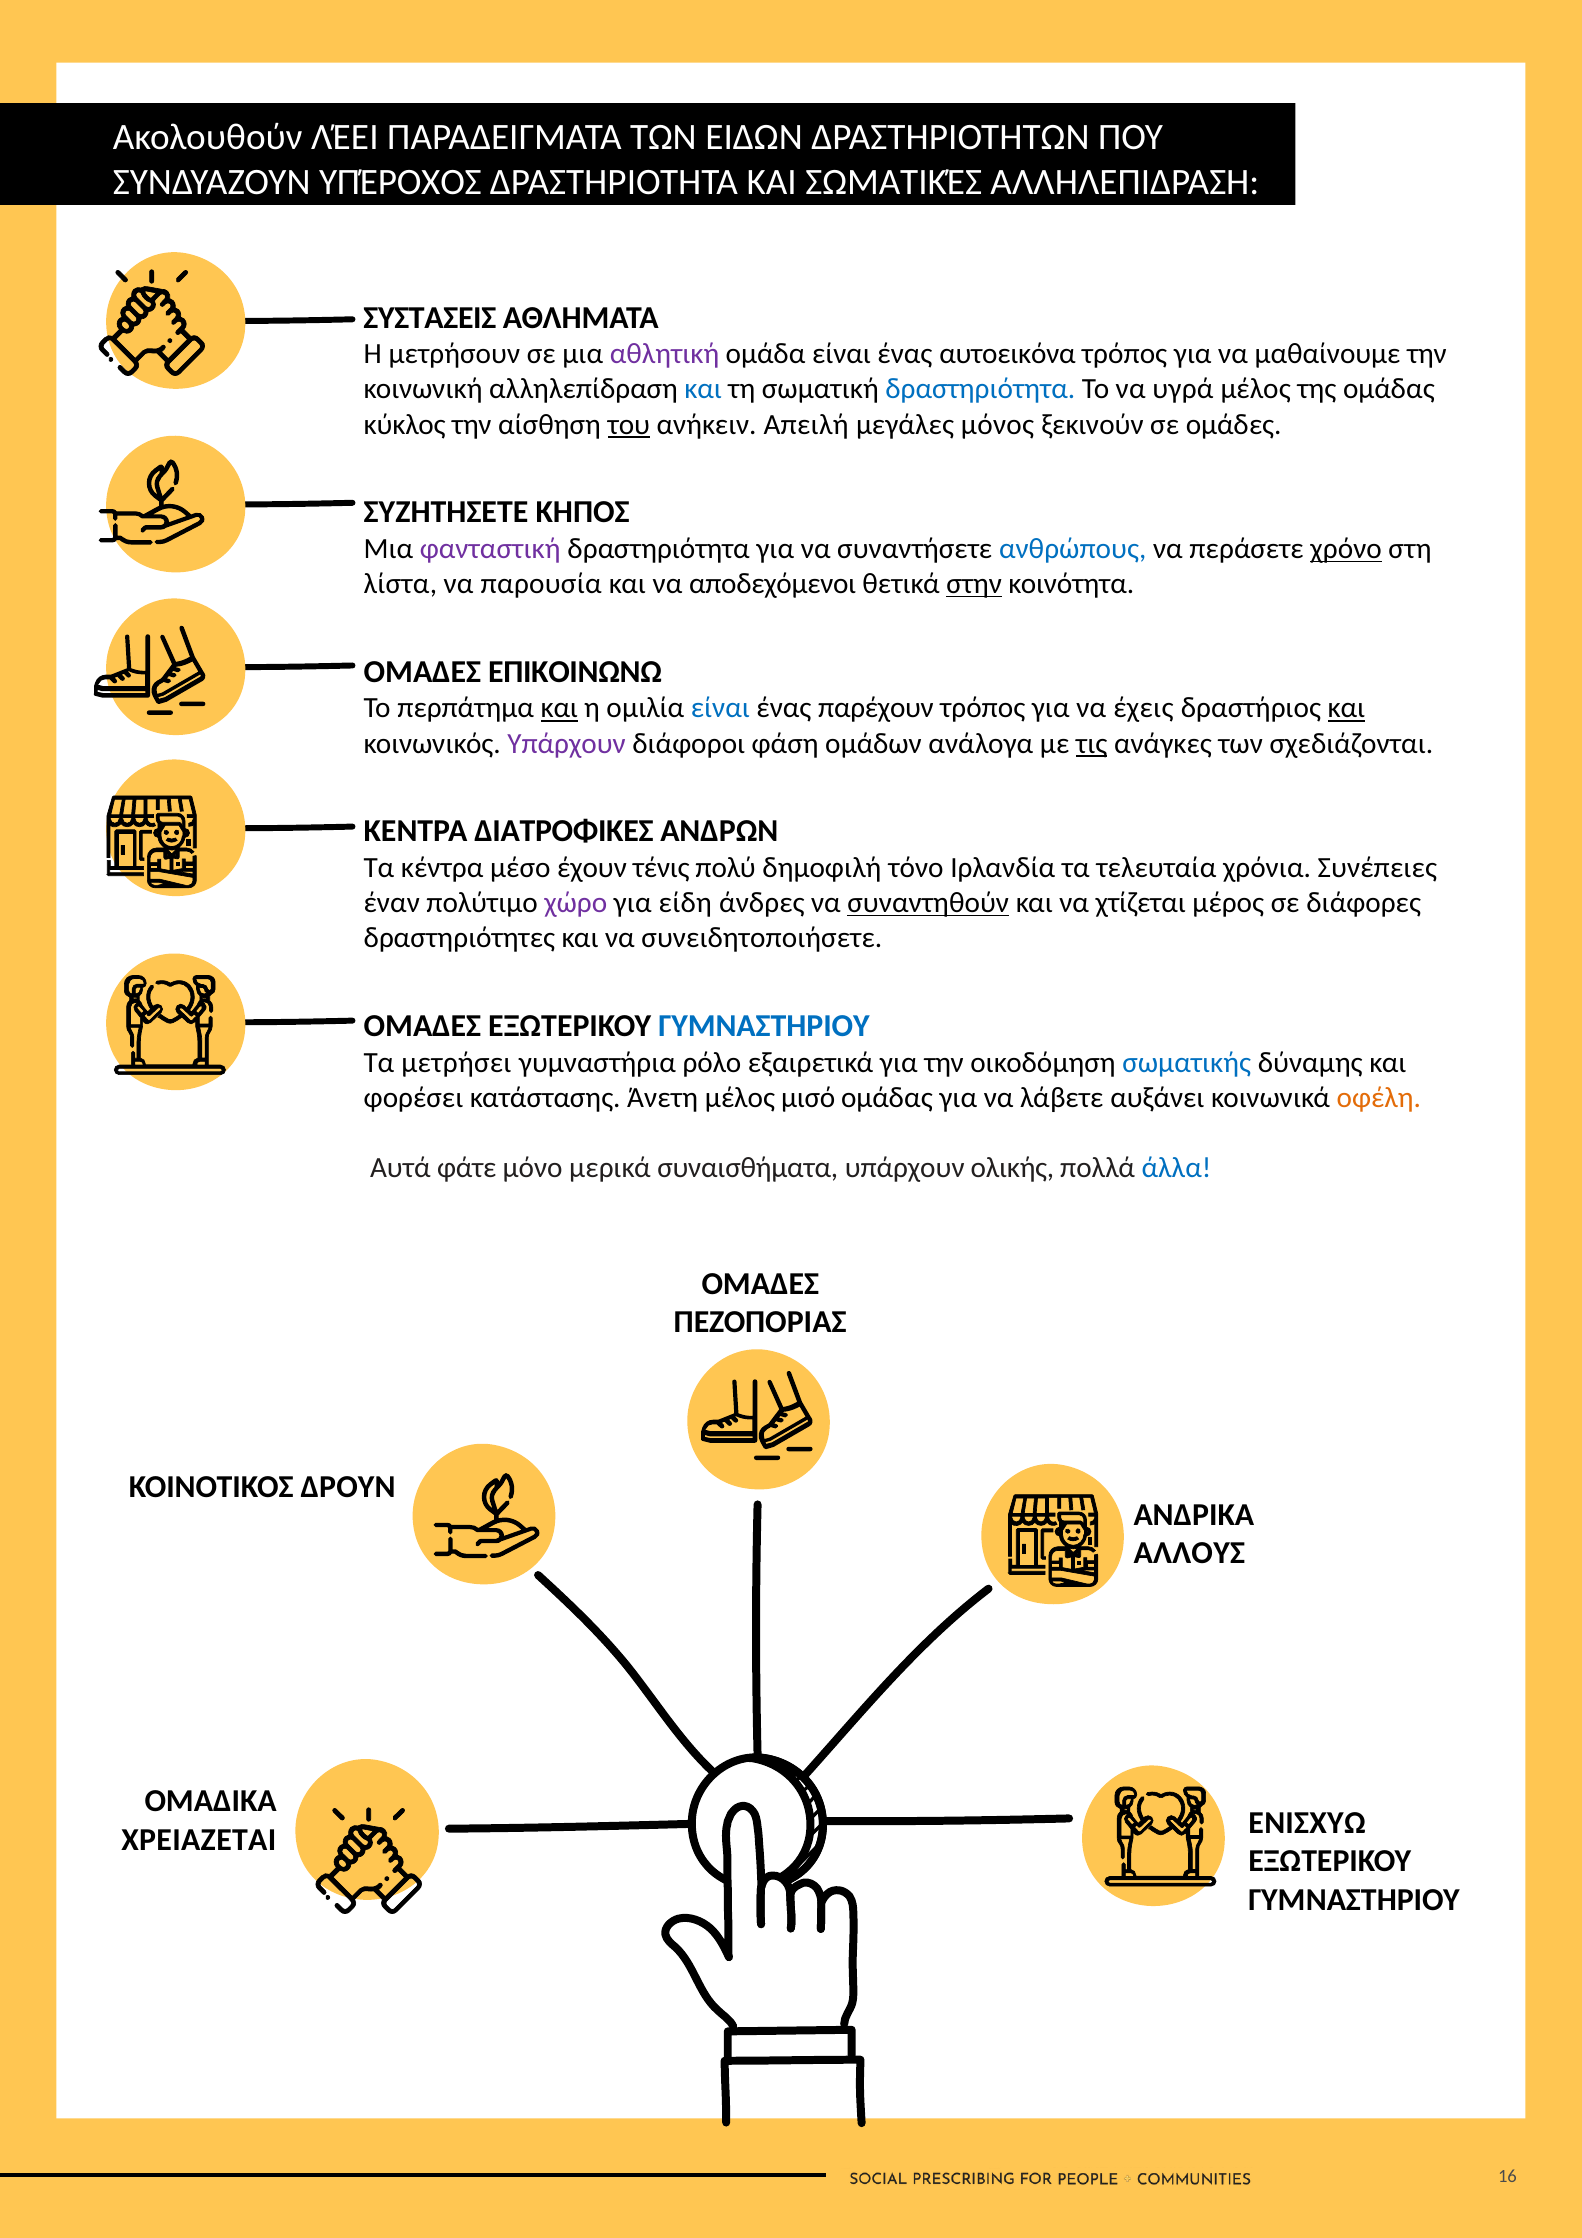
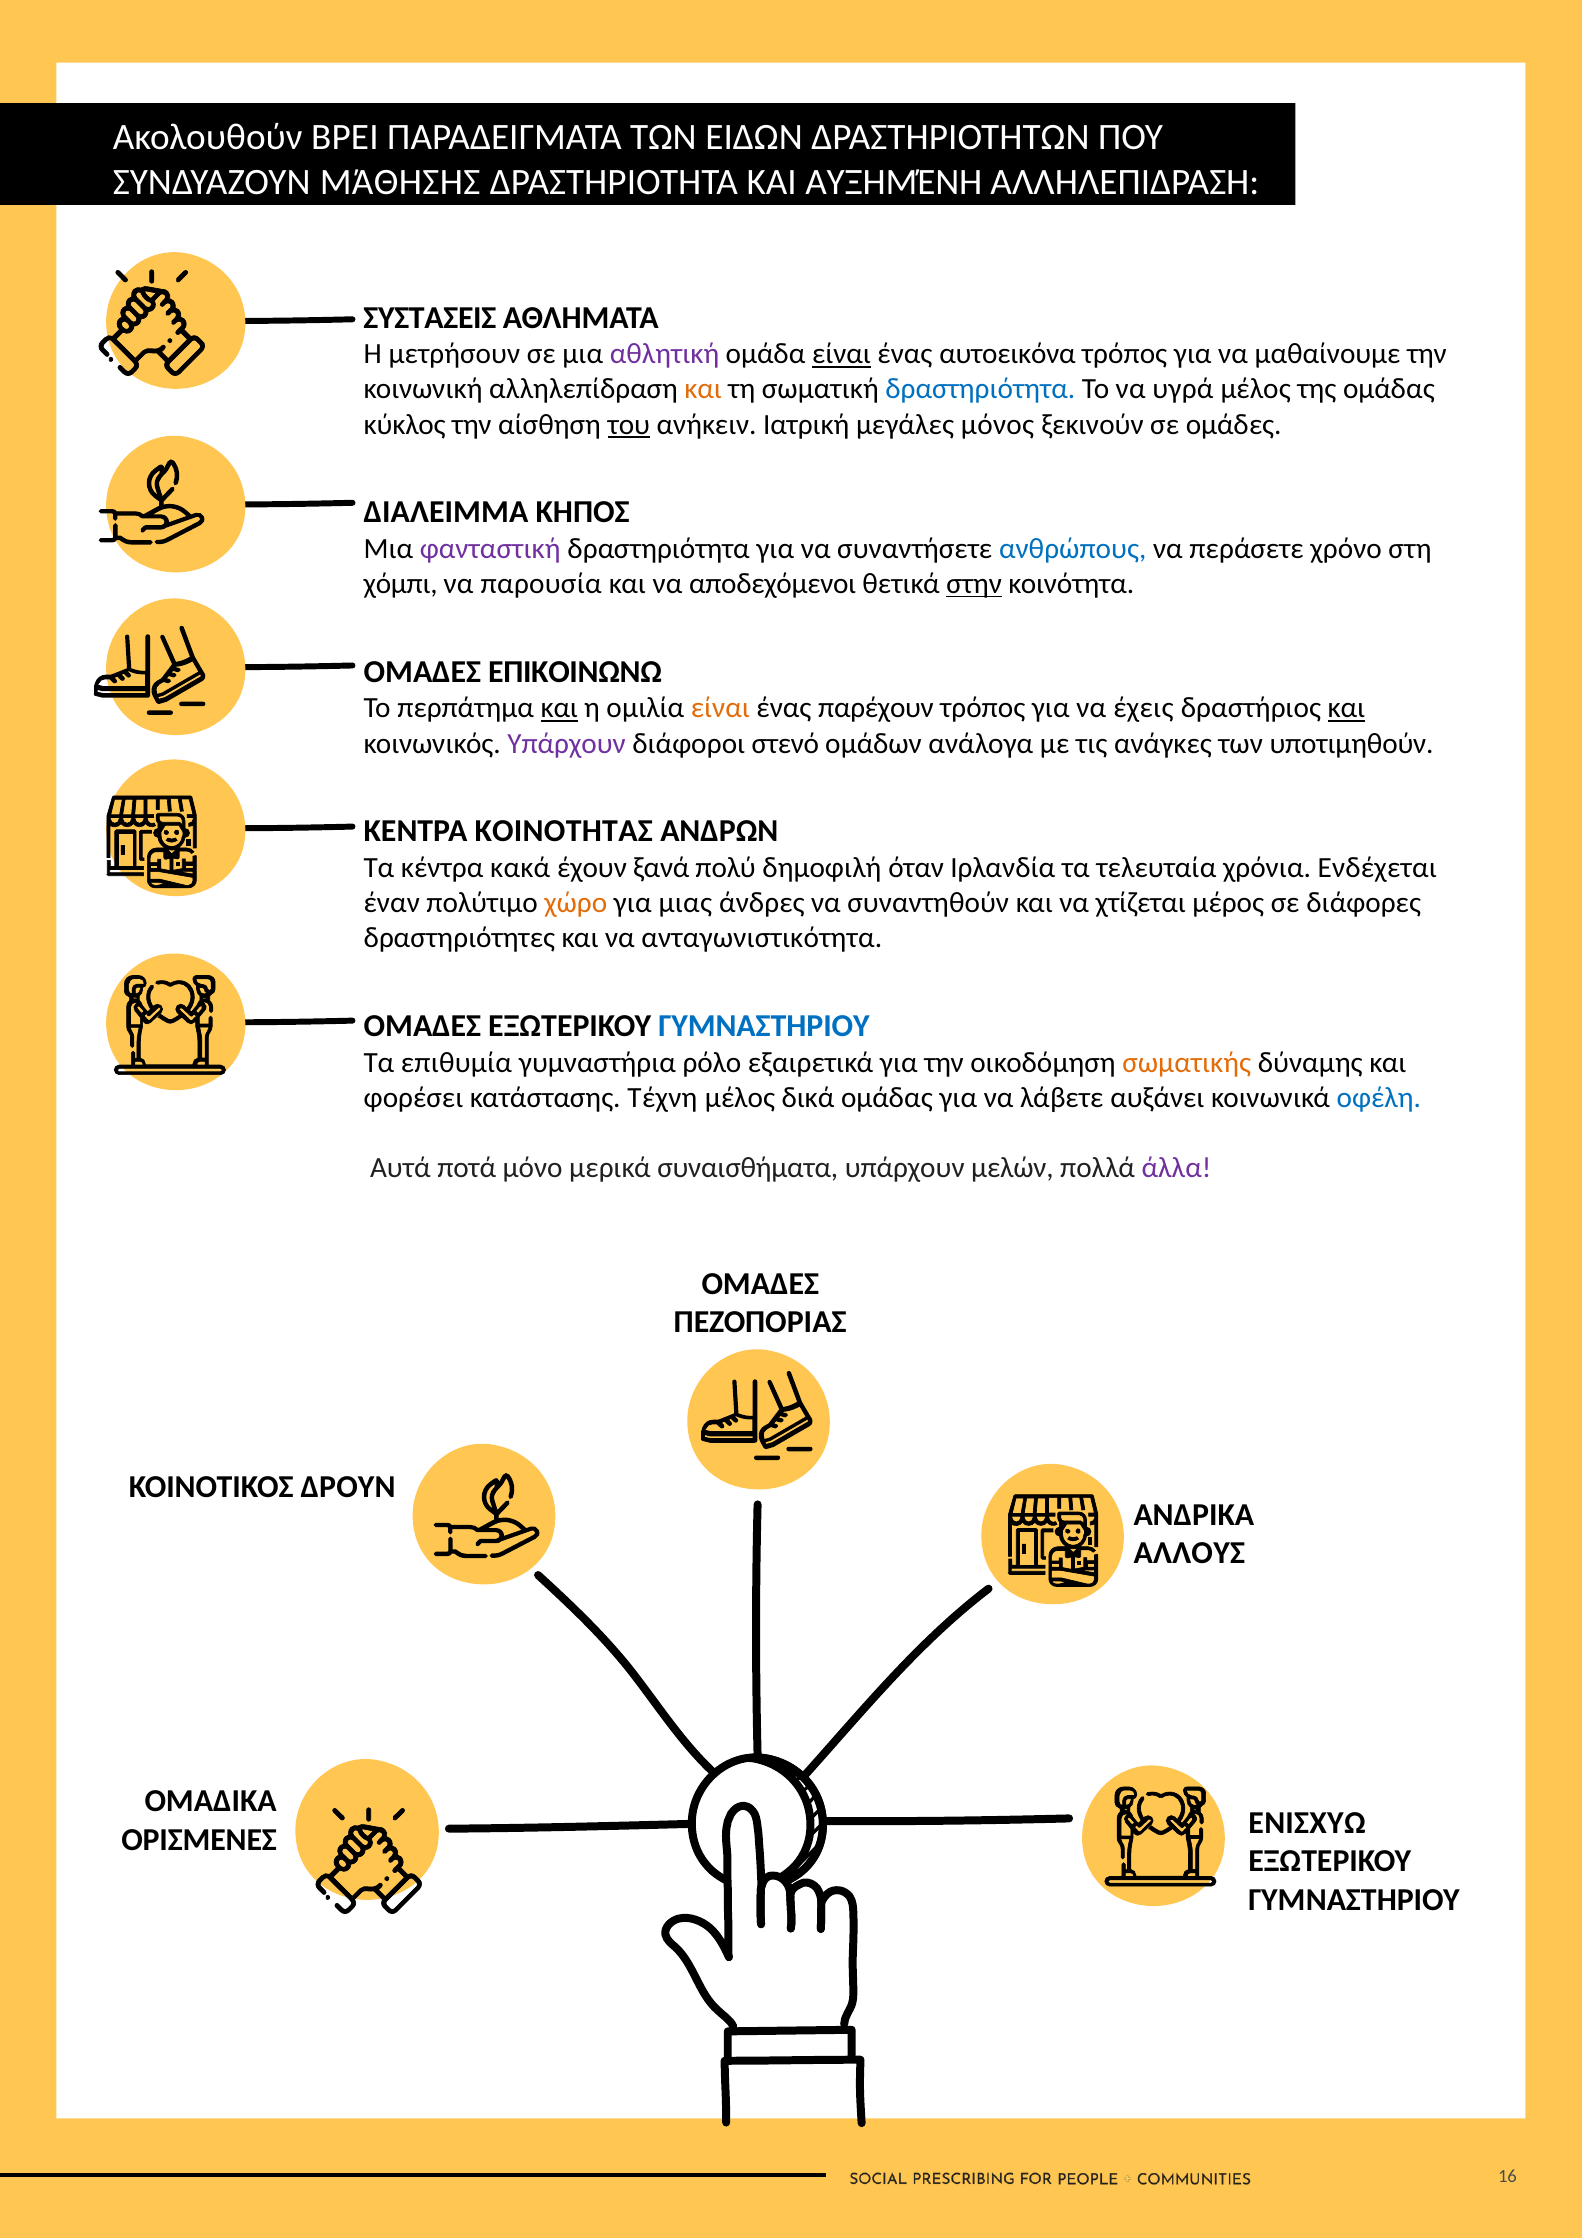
ΛΈΕΙ: ΛΈΕΙ -> ΒΡΕΙ
ΥΠΈΡΟΧΟΣ: ΥΠΈΡΟΧΟΣ -> ΜΆΘΗΣΗΣ
ΣΩΜΑΤΙΚΈΣ: ΣΩΜΑΤΙΚΈΣ -> ΑΥΞΗΜΈΝΗ
είναι at (842, 354) underline: none -> present
και at (703, 389) colour: blue -> orange
Απειλή: Απειλή -> Ιατρική
ΣΥΖΗΤΗΣΕΤΕ: ΣΥΖΗΤΗΣΕΤΕ -> ΔΙΑΛΕΙΜΜΑ
χρόνο underline: present -> none
λίστα: λίστα -> χόμπι
είναι at (720, 708) colour: blue -> orange
φάση: φάση -> στενό
τις underline: present -> none
σχεδιάζονται: σχεδιάζονται -> υποτιμηθούν
ΔΙΑΤΡΟΦΙΚΕΣ: ΔΙΑΤΡΟΦΙΚΕΣ -> ΚΟΙΝΟΤΗΤΑΣ
μέσο: μέσο -> κακά
τένις: τένις -> ξανά
τόνο: τόνο -> όταν
Συνέπειες: Συνέπειες -> Ενδέχεται
χώρο colour: purple -> orange
είδη: είδη -> μιας
συναντηθούν underline: present -> none
συνειδητοποιήσετε: συνειδητοποιήσετε -> ανταγωνιστικότητα
μετρήσει: μετρήσει -> επιθυμία
σωματικής colour: blue -> orange
Άνετη: Άνετη -> Τέχνη
μισό: μισό -> δικά
οφέλη colour: orange -> blue
φάτε: φάτε -> ποτά
ολικής: ολικής -> μελών
άλλα colour: blue -> purple
ΧΡΕΙΑΖΕΤΑΙ: ΧΡΕΙΑΖΕΤΑΙ -> ΟΡΙΣΜΕΝΕΣ
